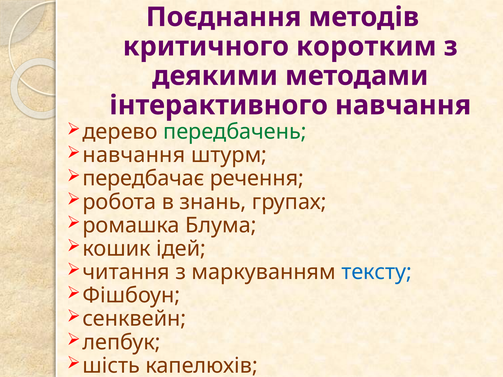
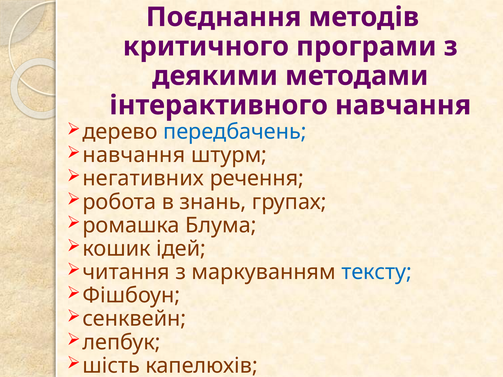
коротким: коротким -> програми
передбачень colour: green -> blue
передбачає: передбачає -> негативних
